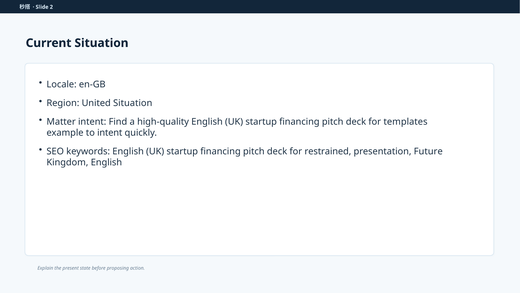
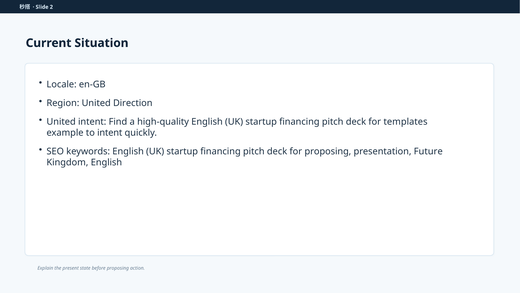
United Situation: Situation -> Direction
Matter at (61, 121): Matter -> United
for restrained: restrained -> proposing
